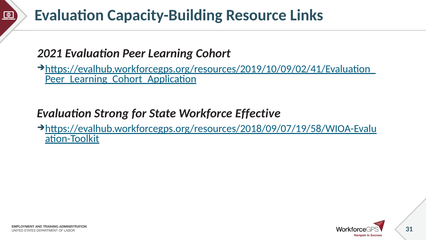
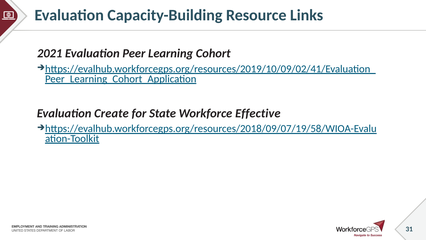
Strong: Strong -> Create
